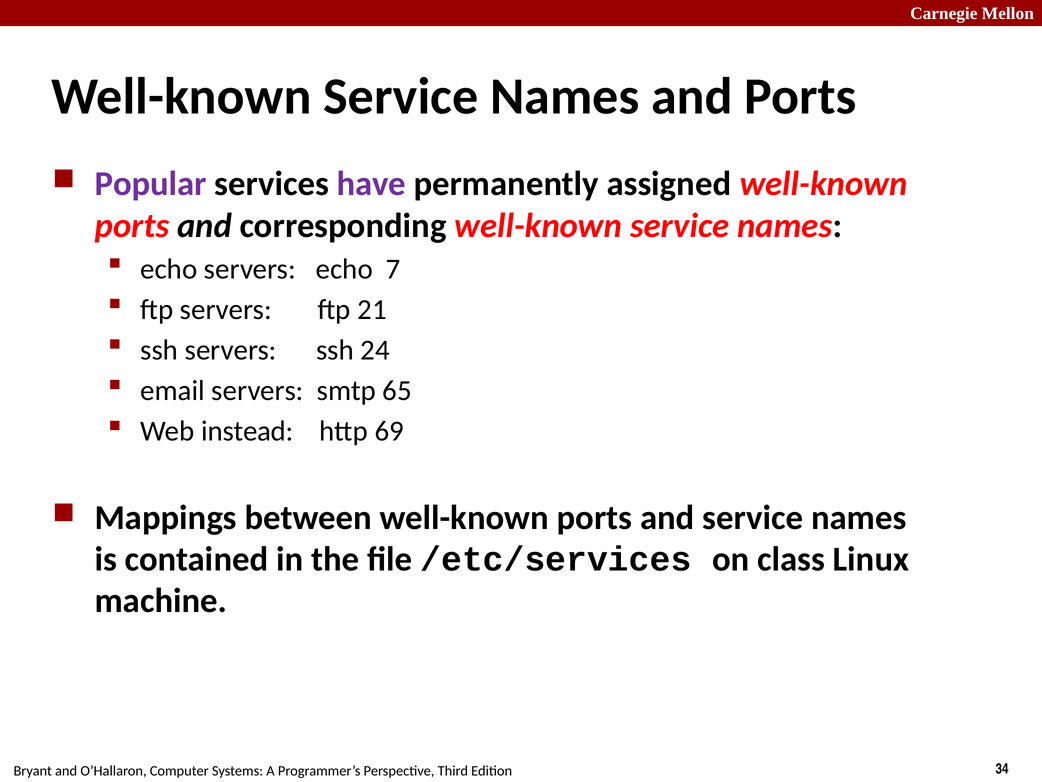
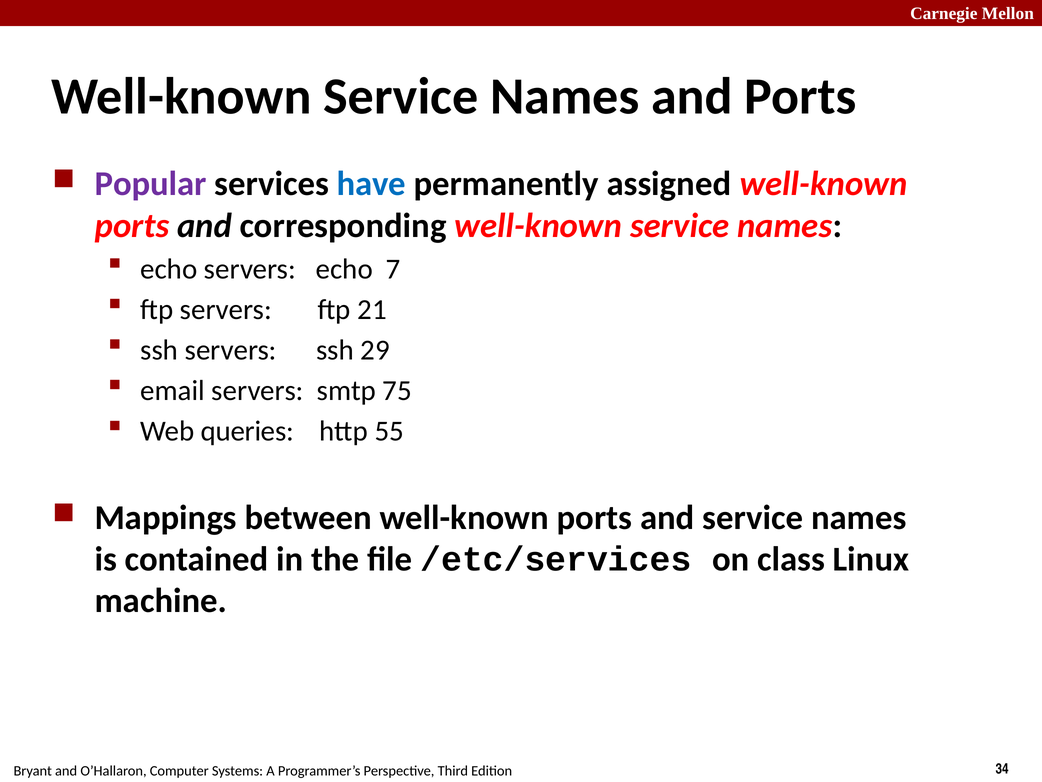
have colour: purple -> blue
24: 24 -> 29
65: 65 -> 75
instead: instead -> queries
69: 69 -> 55
